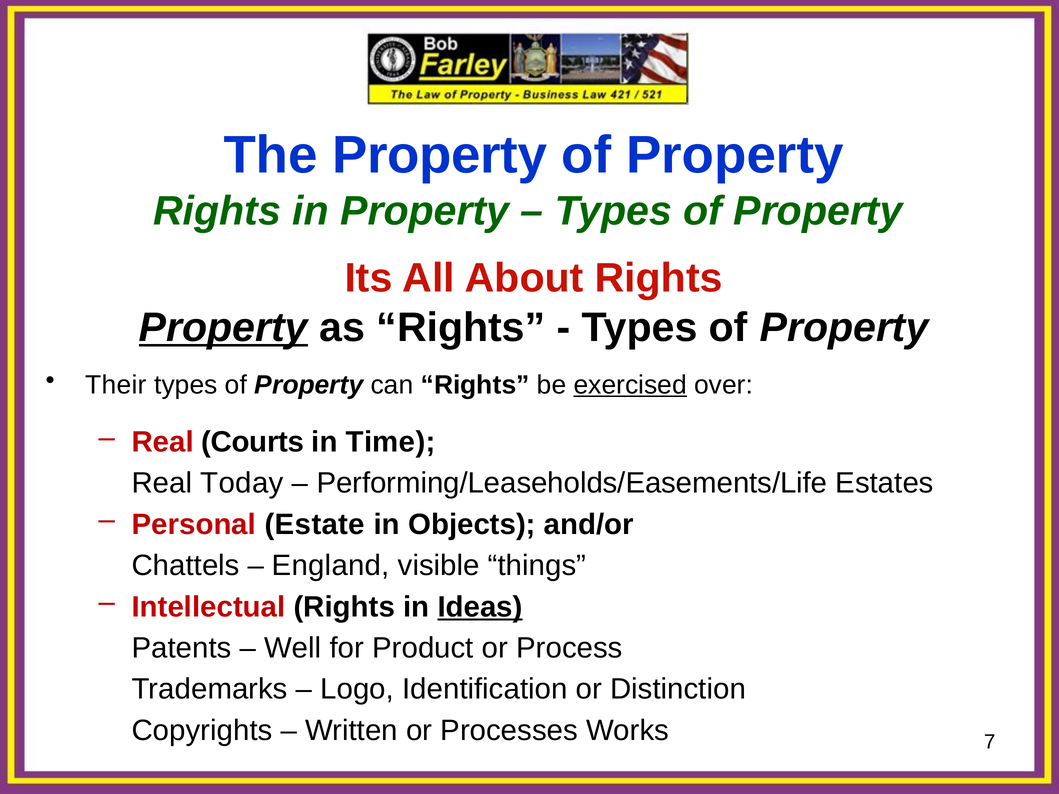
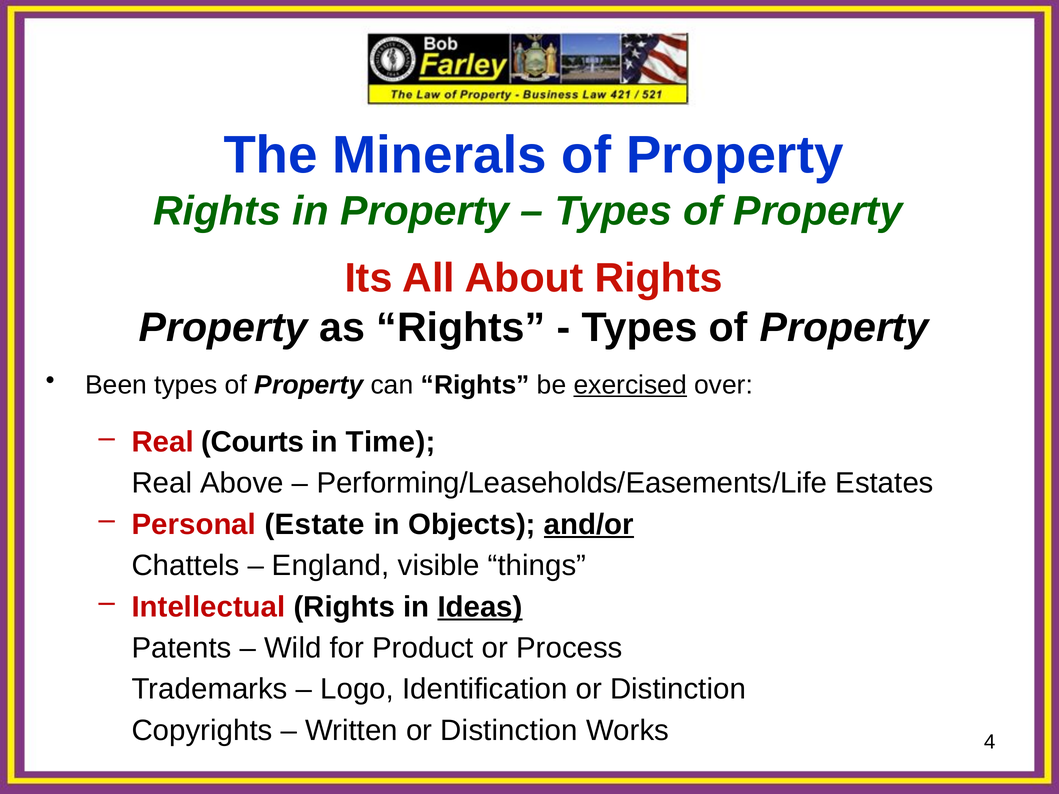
The Property: Property -> Minerals
Property at (223, 328) underline: present -> none
Their: Their -> Been
Today: Today -> Above
and/or underline: none -> present
Well: Well -> Wild
Written or Processes: Processes -> Distinction
7: 7 -> 4
